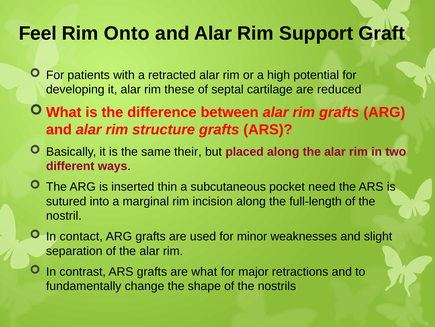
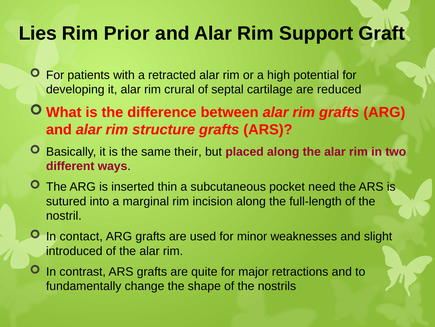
Feel: Feel -> Lies
Onto: Onto -> Prior
these: these -> crural
separation: separation -> introduced
what: what -> quite
